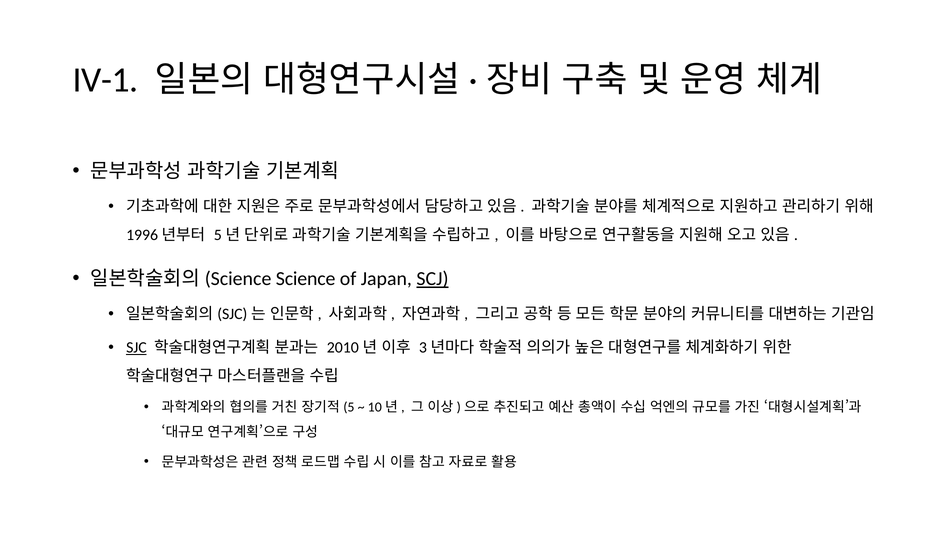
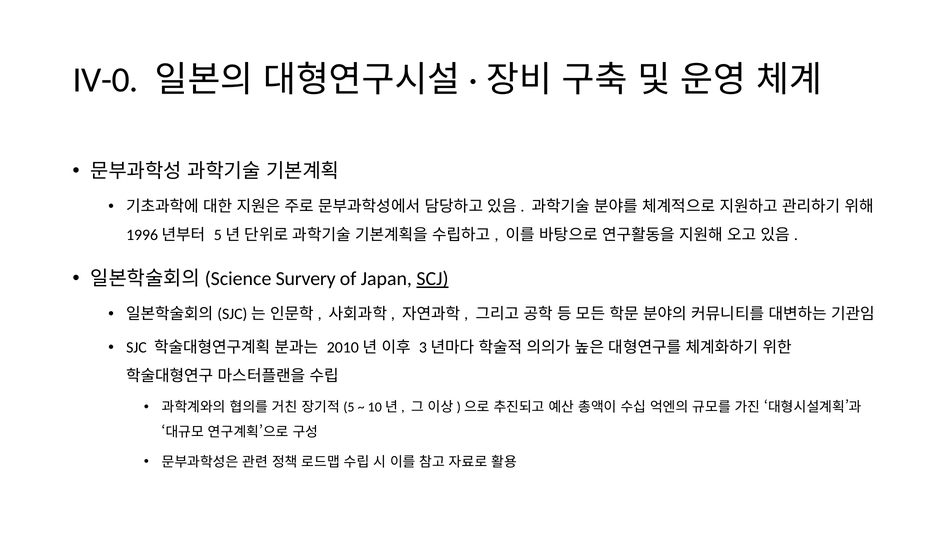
IV-1: IV-1 -> IV-0
Science: Science -> Survery
SJC underline: present -> none
